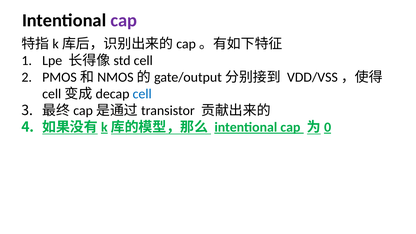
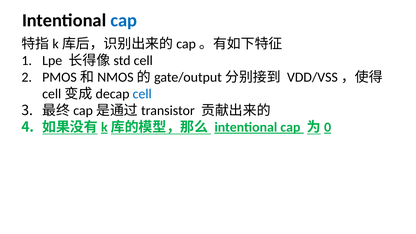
cap at (124, 20) colour: purple -> blue
